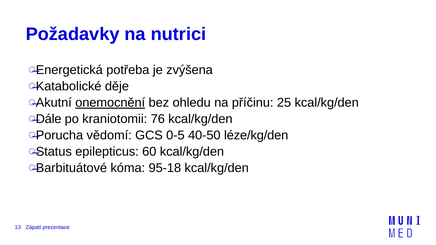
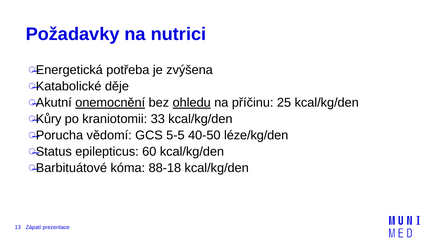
ohledu underline: none -> present
Dále: Dále -> Kůry
76: 76 -> 33
0-5: 0-5 -> 5-5
95-18: 95-18 -> 88-18
